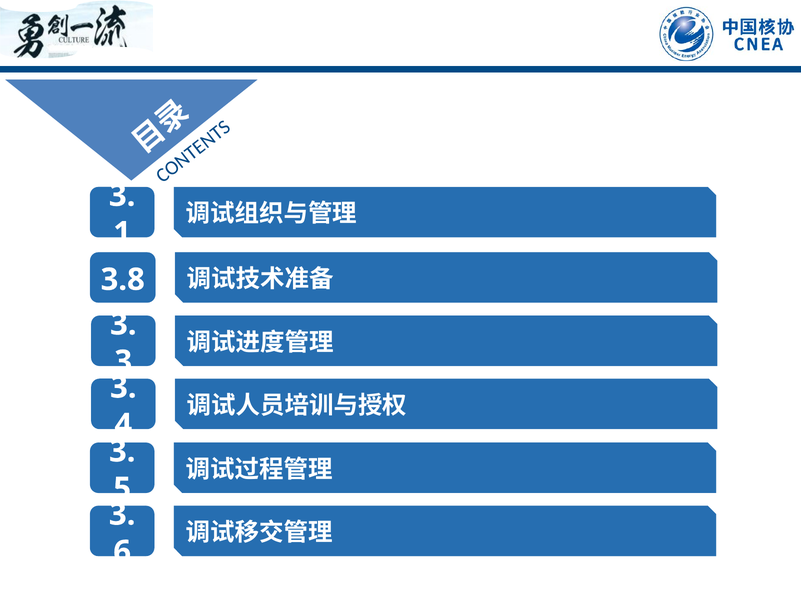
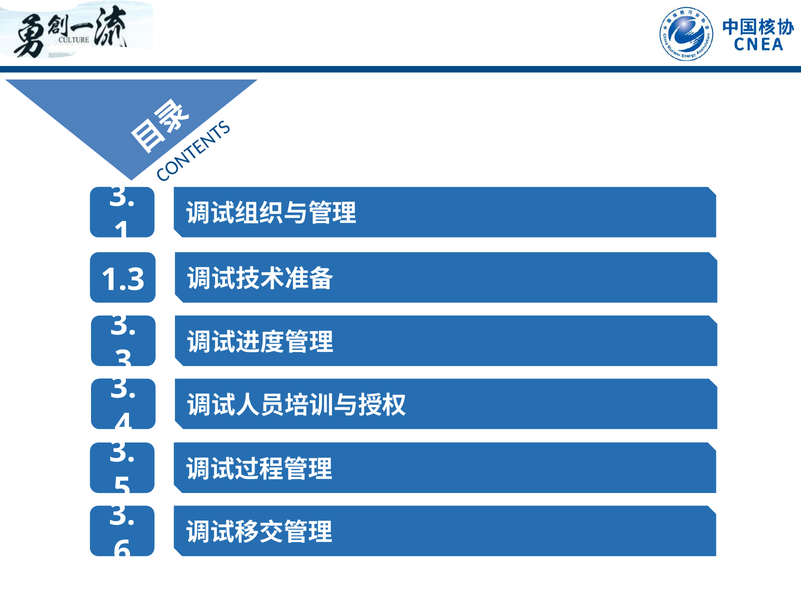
3.8: 3.8 -> 1.3
